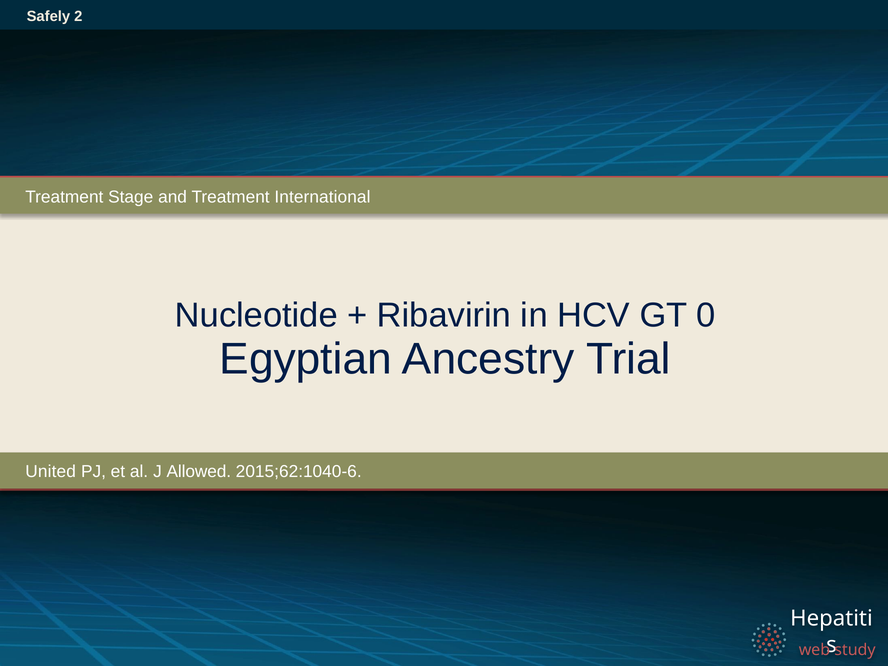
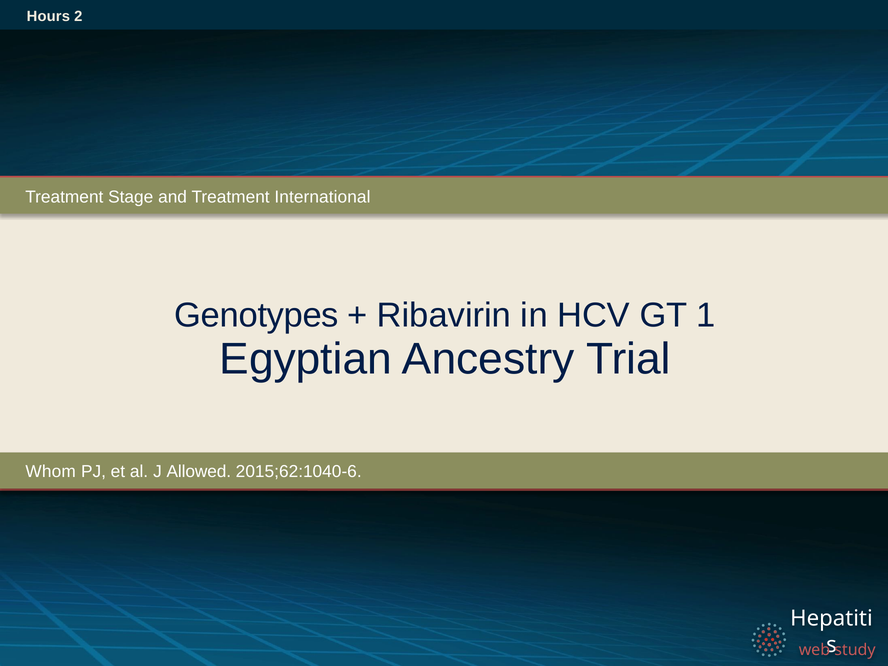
Safely: Safely -> Hours
Nucleotide: Nucleotide -> Genotypes
0: 0 -> 1
United: United -> Whom
